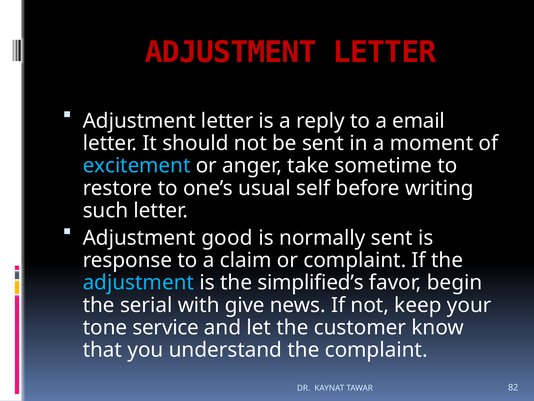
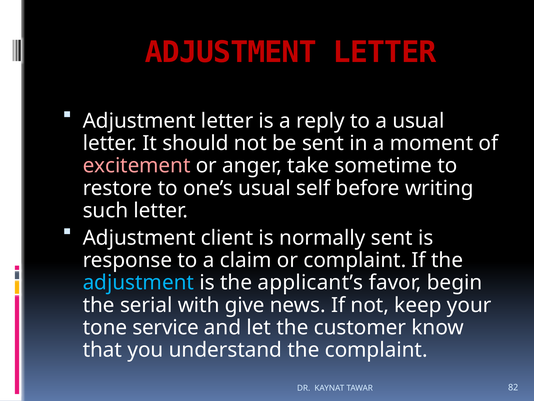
a email: email -> usual
excitement colour: light blue -> pink
good: good -> client
simplified’s: simplified’s -> applicant’s
